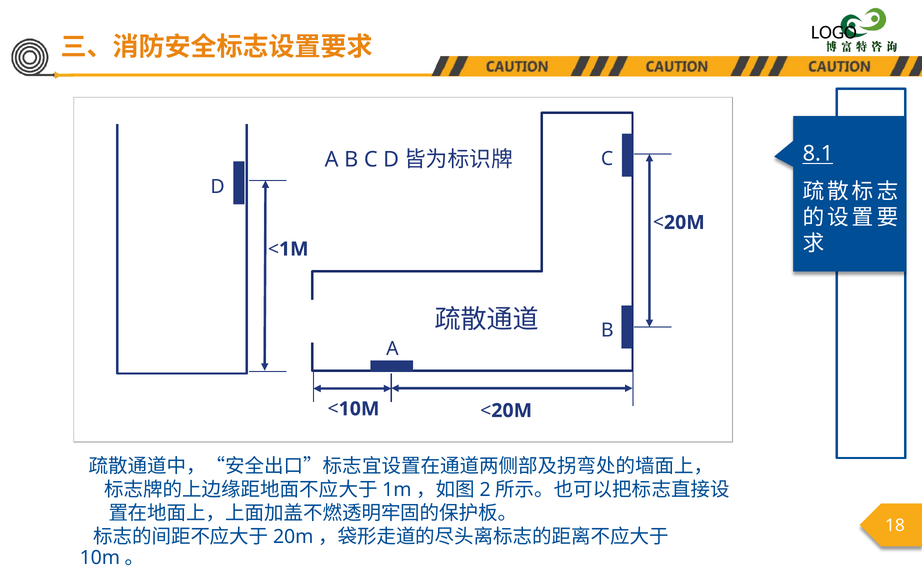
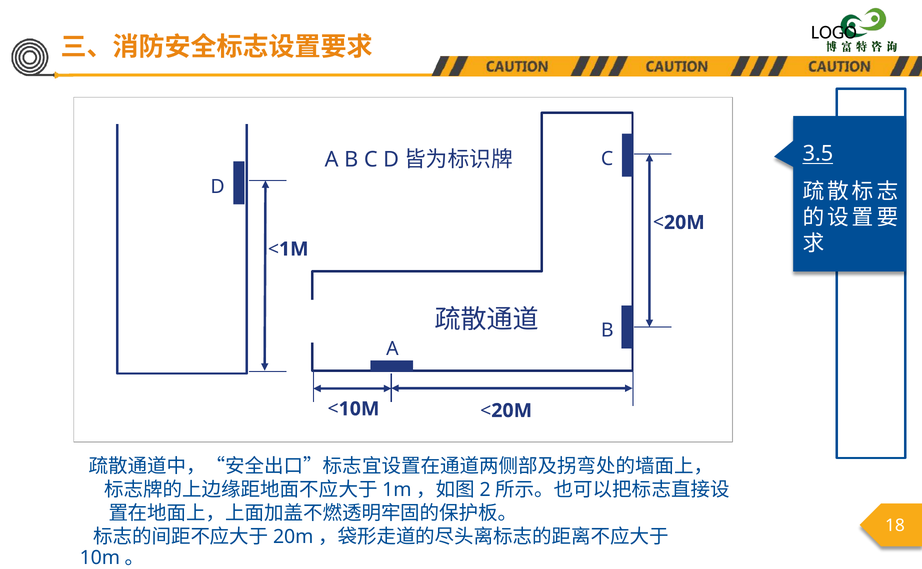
8.1: 8.1 -> 3.5
